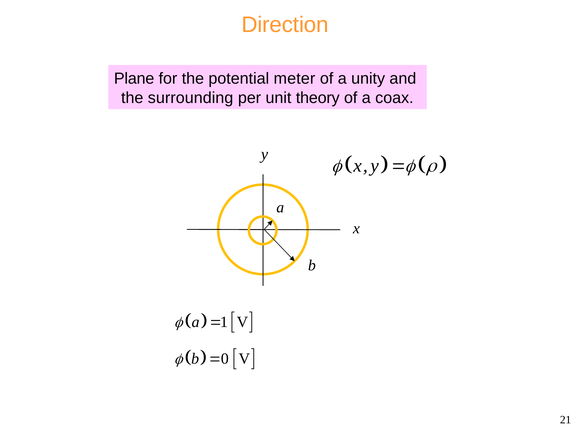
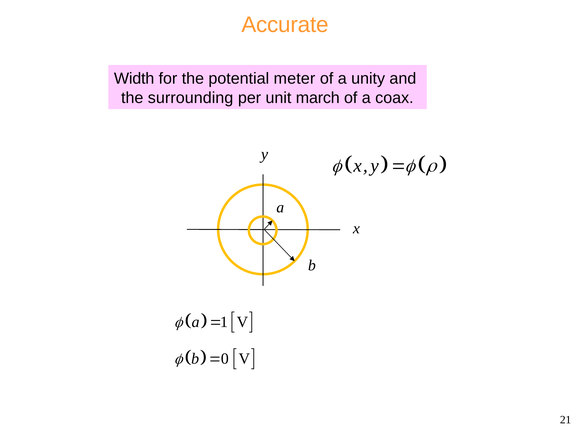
Direction: Direction -> Accurate
Plane: Plane -> Width
theory: theory -> march
